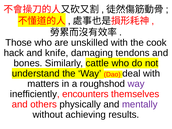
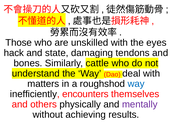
cook: cook -> eyes
knife: knife -> state
way at (136, 84) colour: purple -> blue
